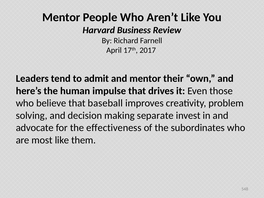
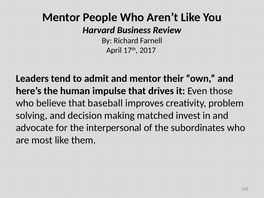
separate: separate -> matched
effectiveness: effectiveness -> interpersonal
